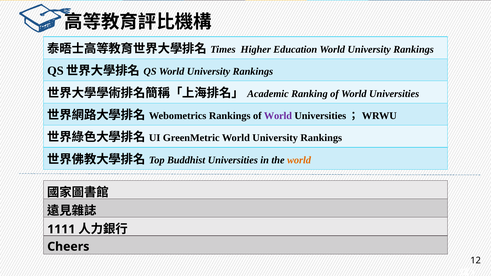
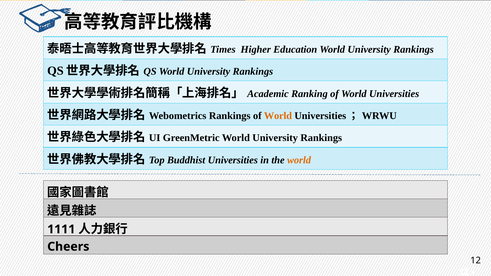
World at (278, 116) colour: purple -> orange
